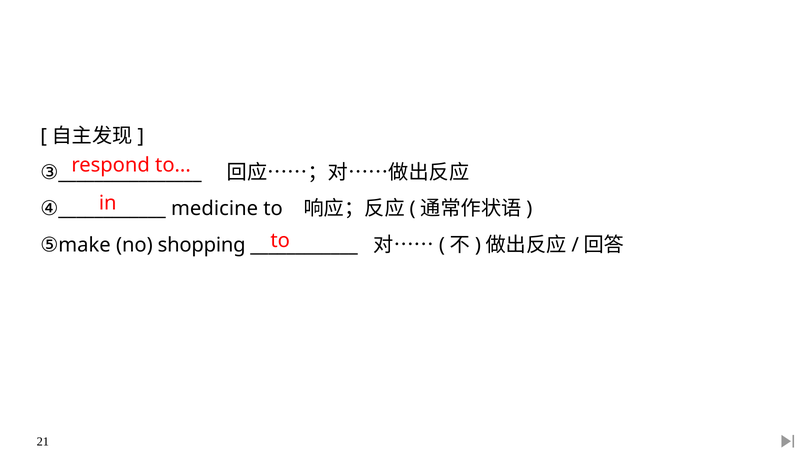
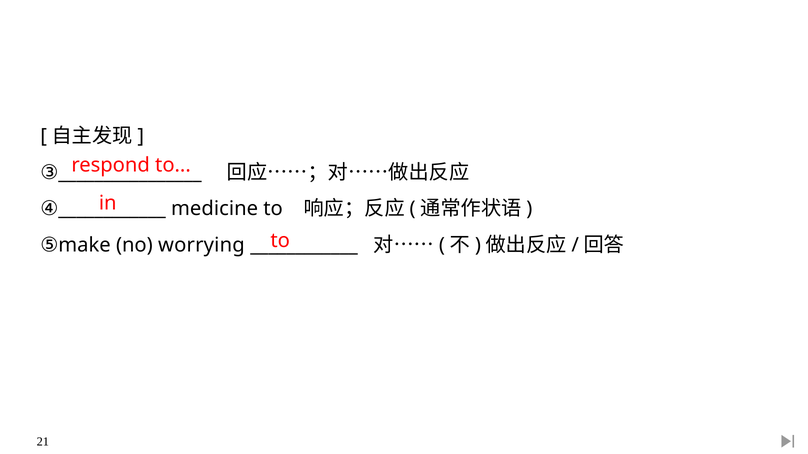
shopping: shopping -> worrying
